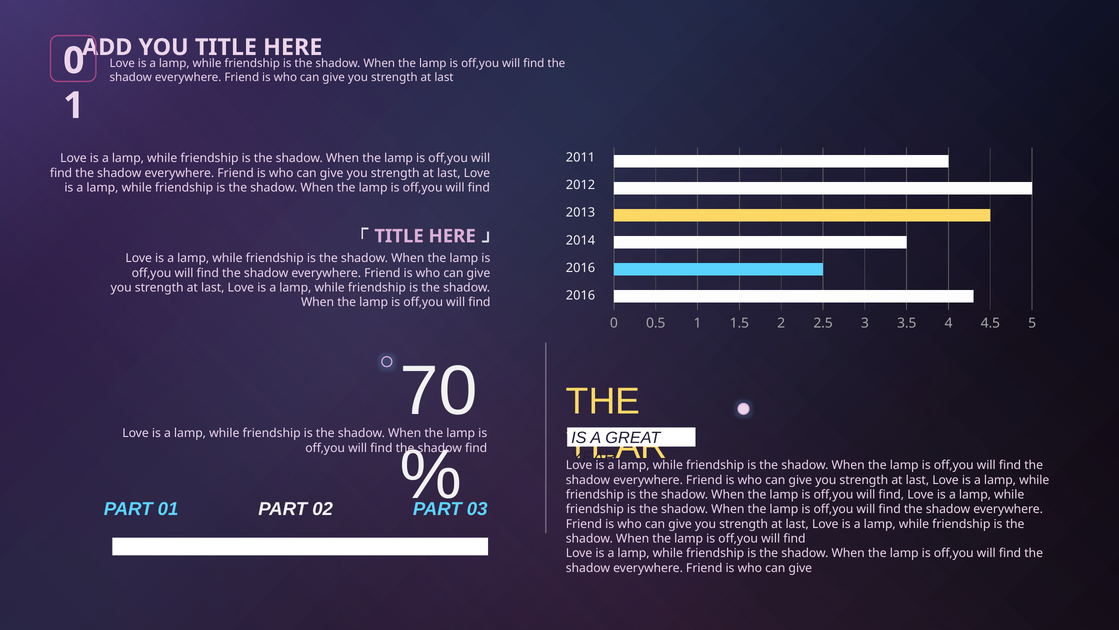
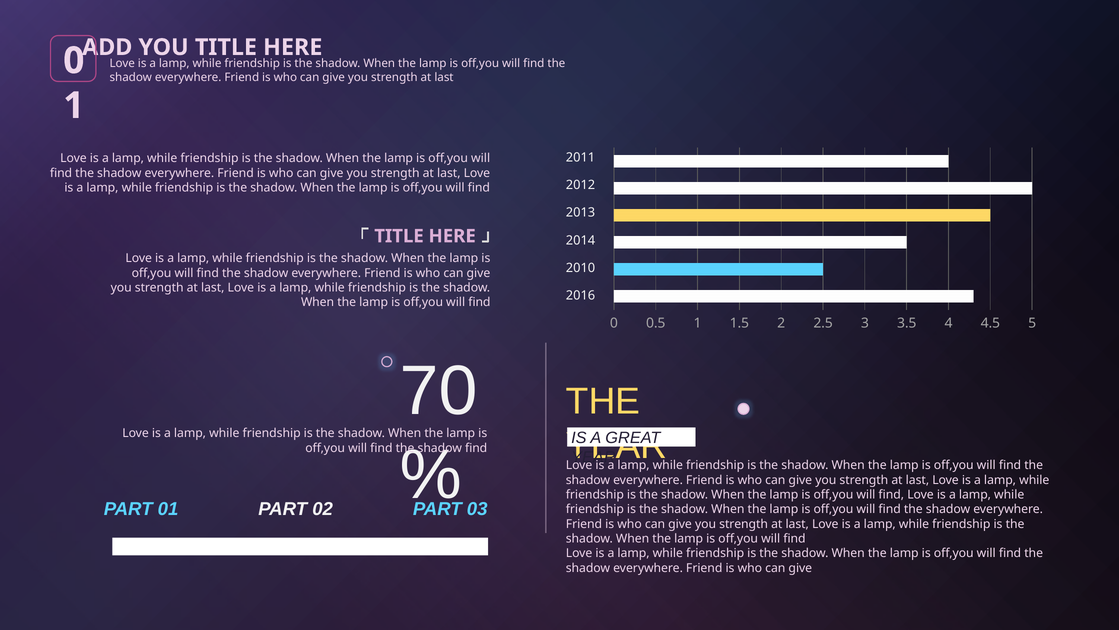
2016 at (581, 268): 2016 -> 2010
